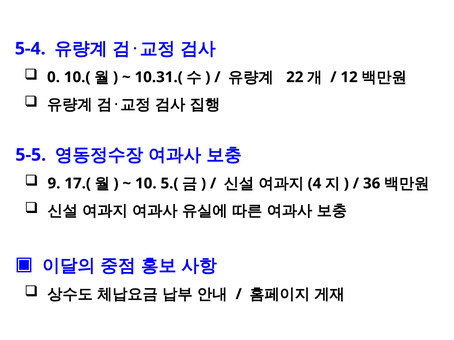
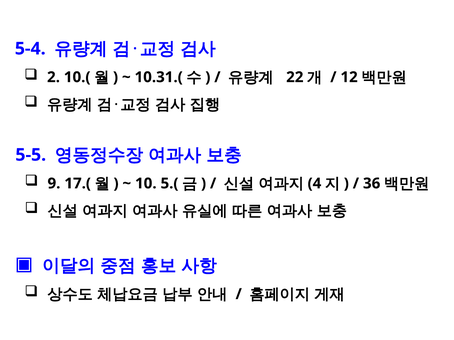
0: 0 -> 2
